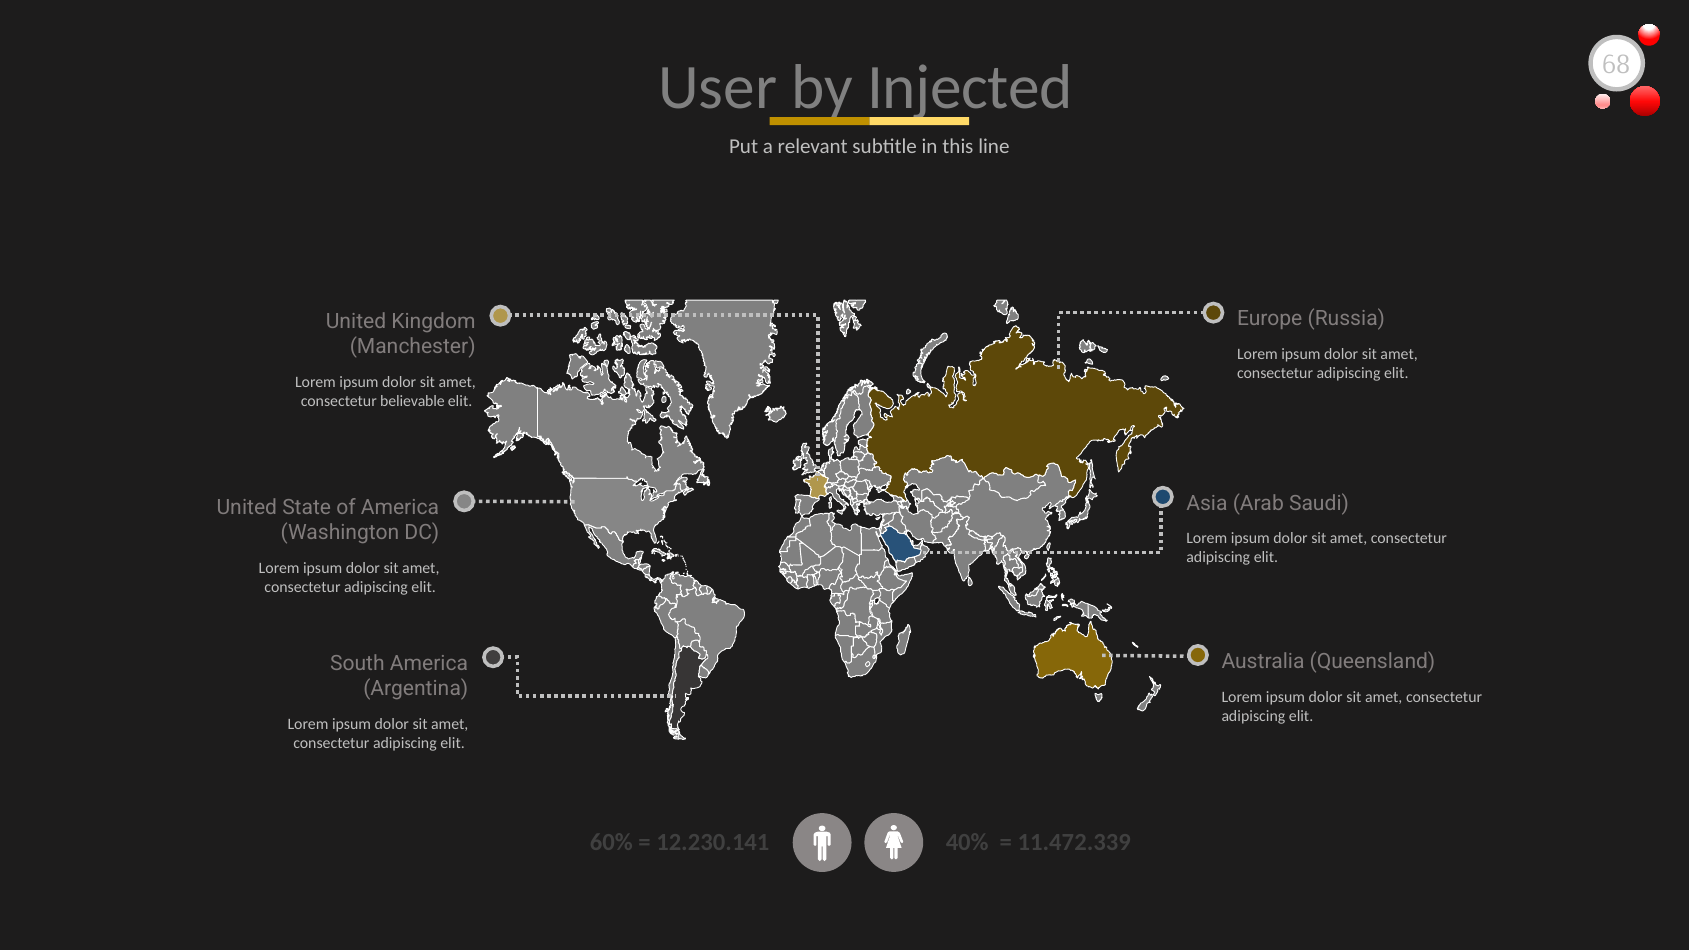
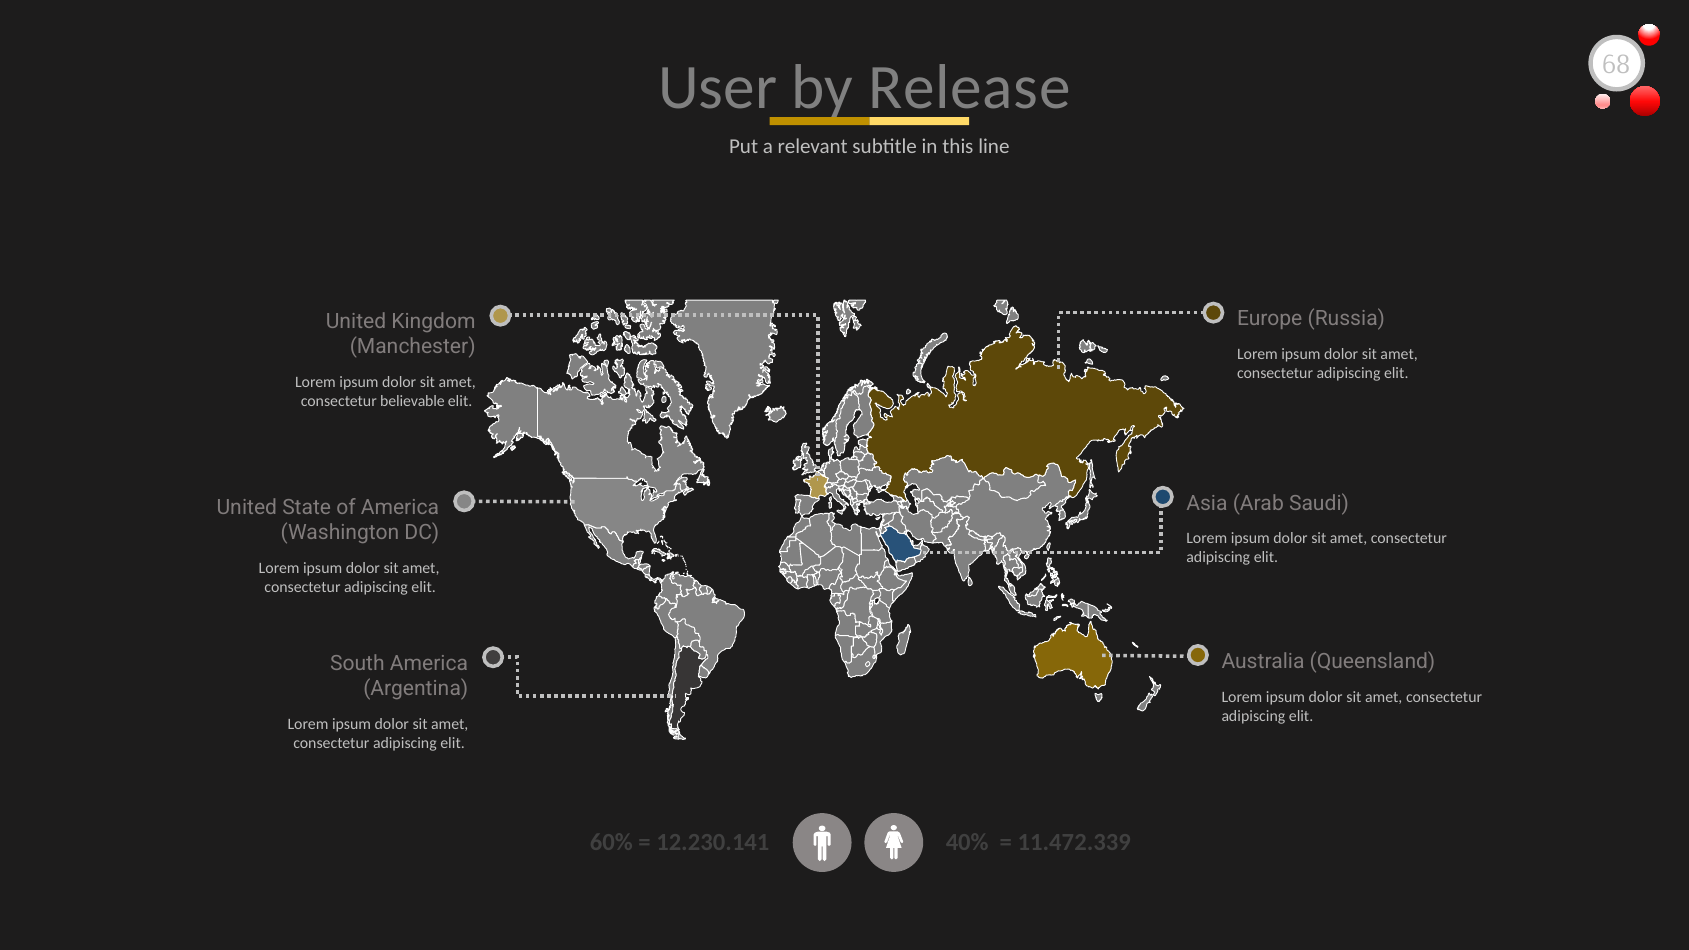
Injected: Injected -> Release
